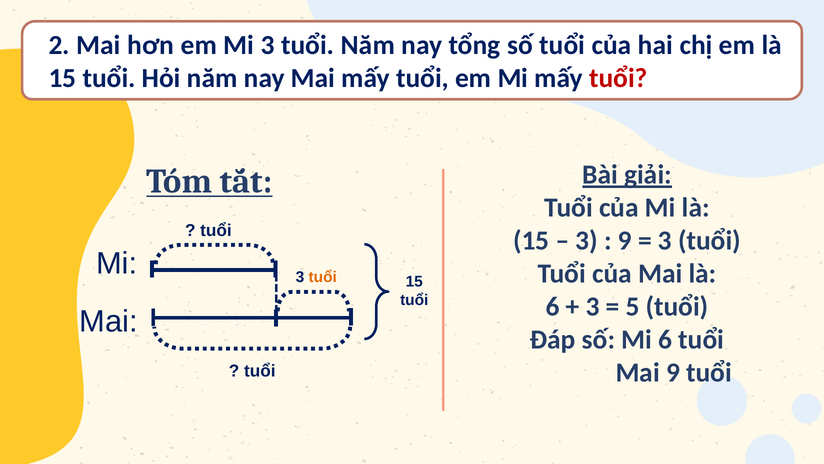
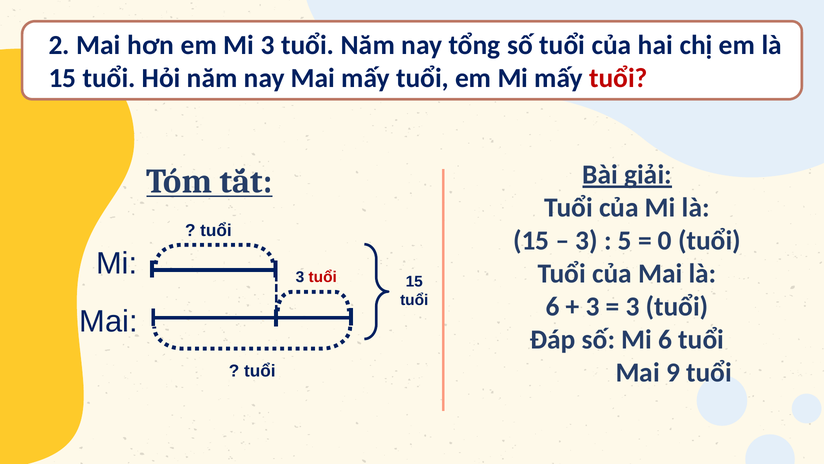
9 at (625, 241): 9 -> 5
3 at (665, 241): 3 -> 0
tuổi at (323, 277) colour: orange -> red
5 at (633, 307): 5 -> 3
